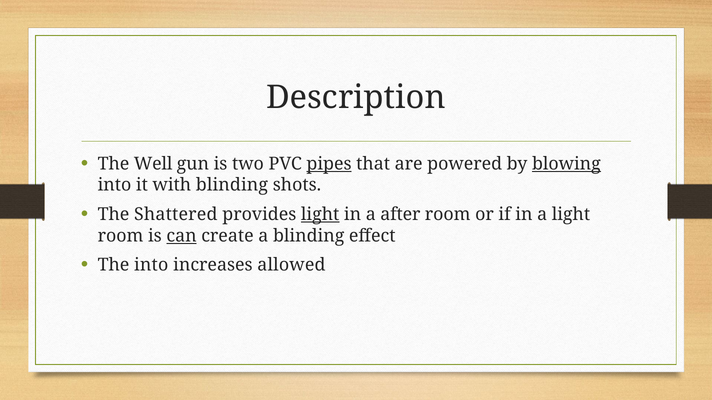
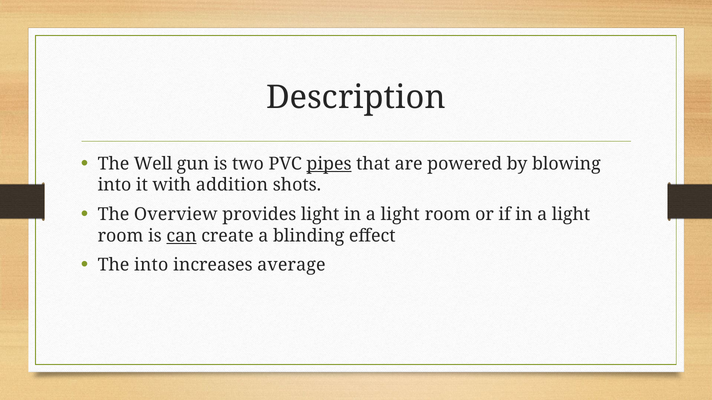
blowing underline: present -> none
with blinding: blinding -> addition
Shattered: Shattered -> Overview
light at (320, 215) underline: present -> none
after at (400, 215): after -> light
allowed: allowed -> average
